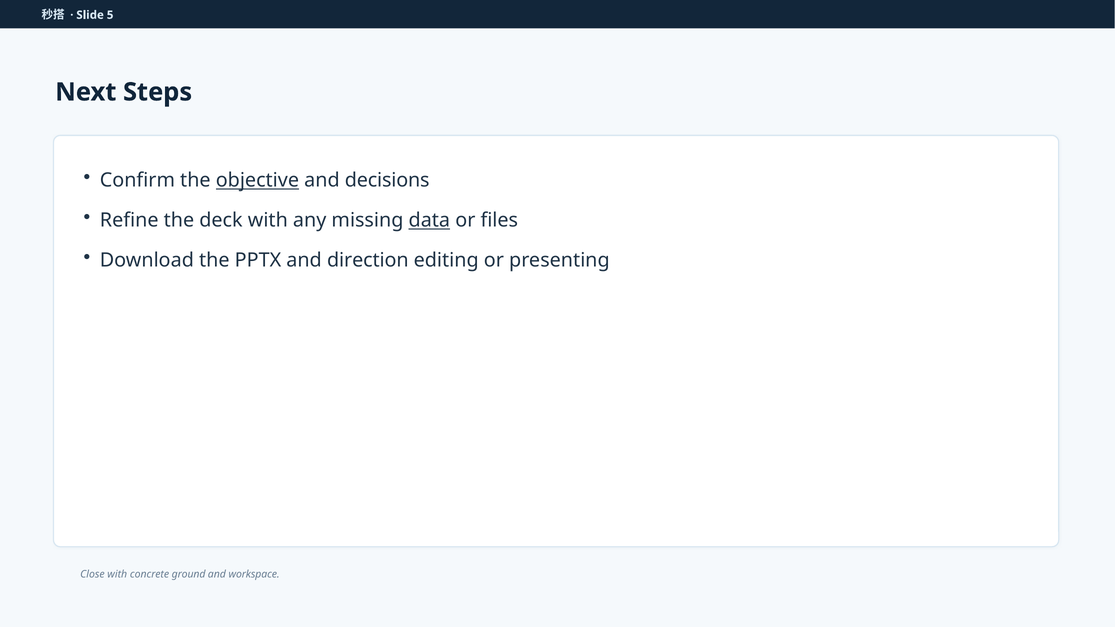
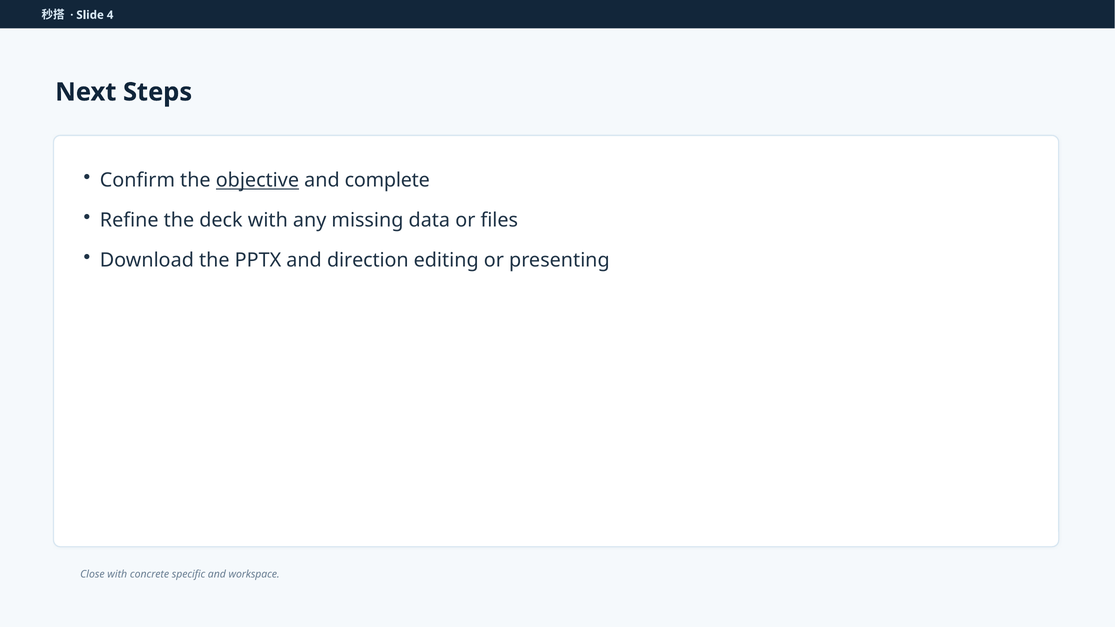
5: 5 -> 4
decisions: decisions -> complete
data underline: present -> none
ground: ground -> specific
